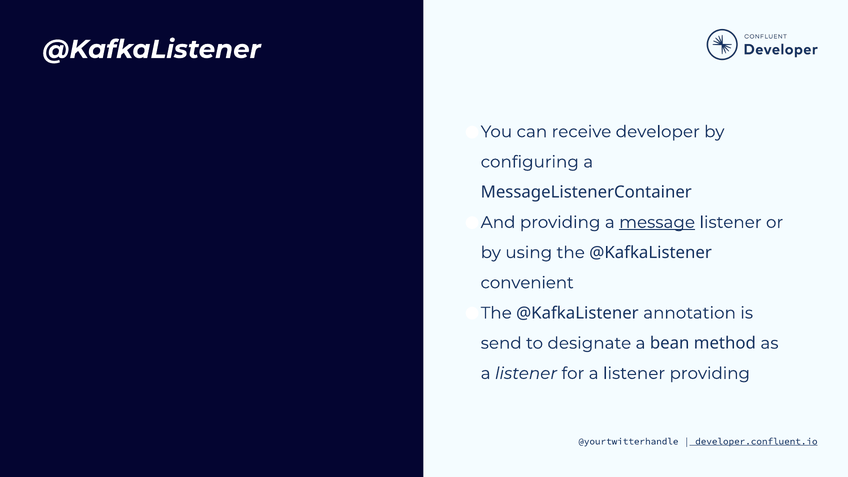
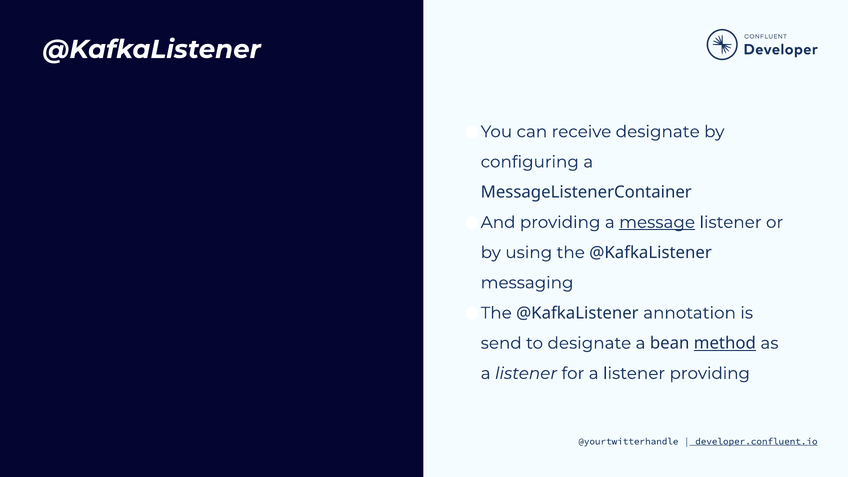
receive developer: developer -> designate
convenient: convenient -> messaging
method underline: none -> present
